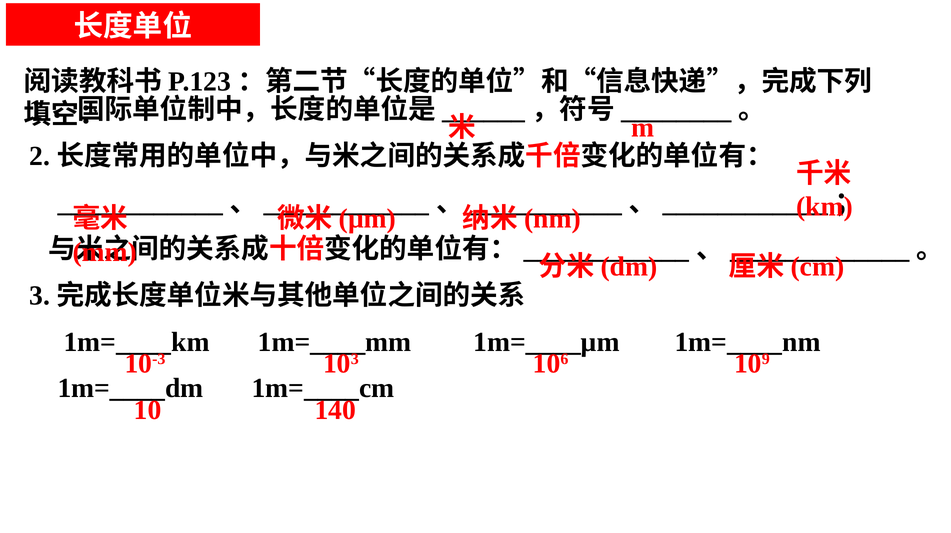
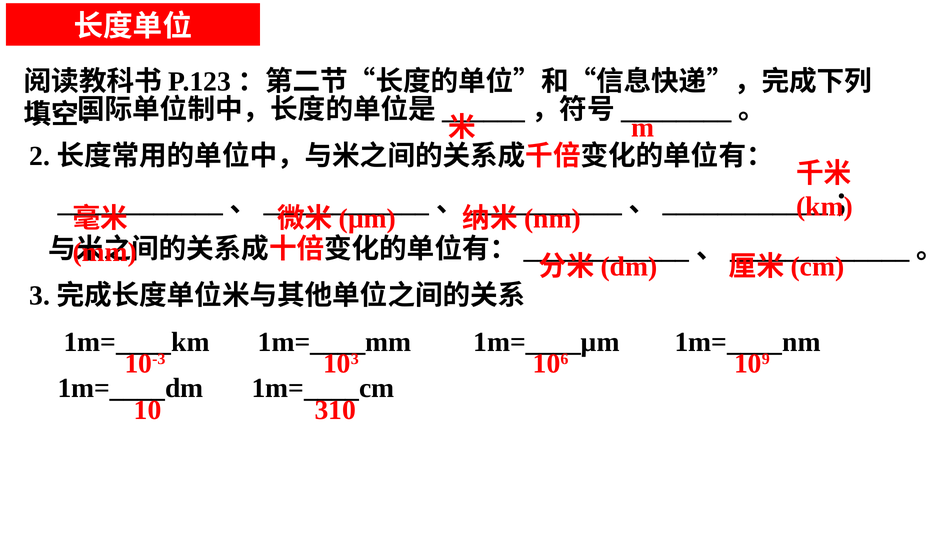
140: 140 -> 310
